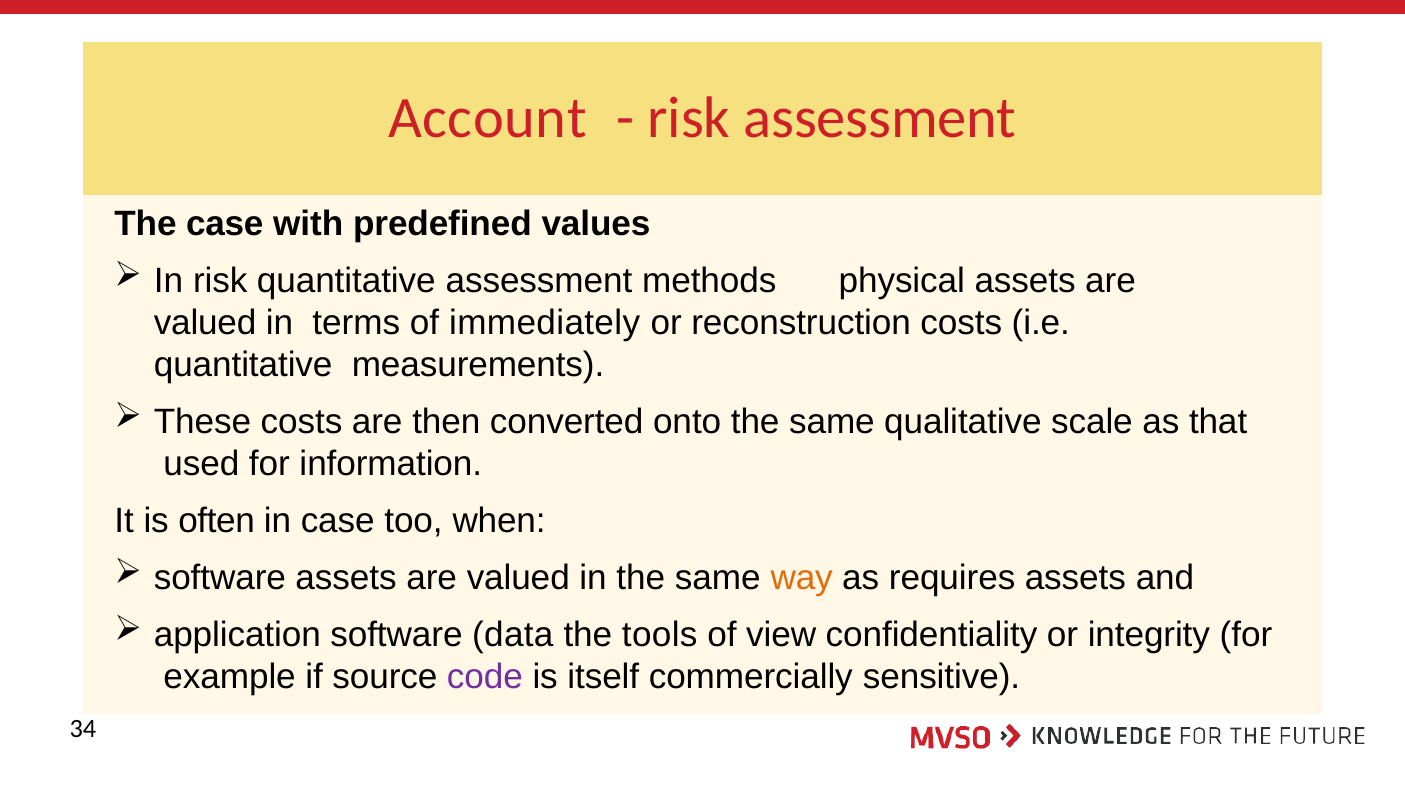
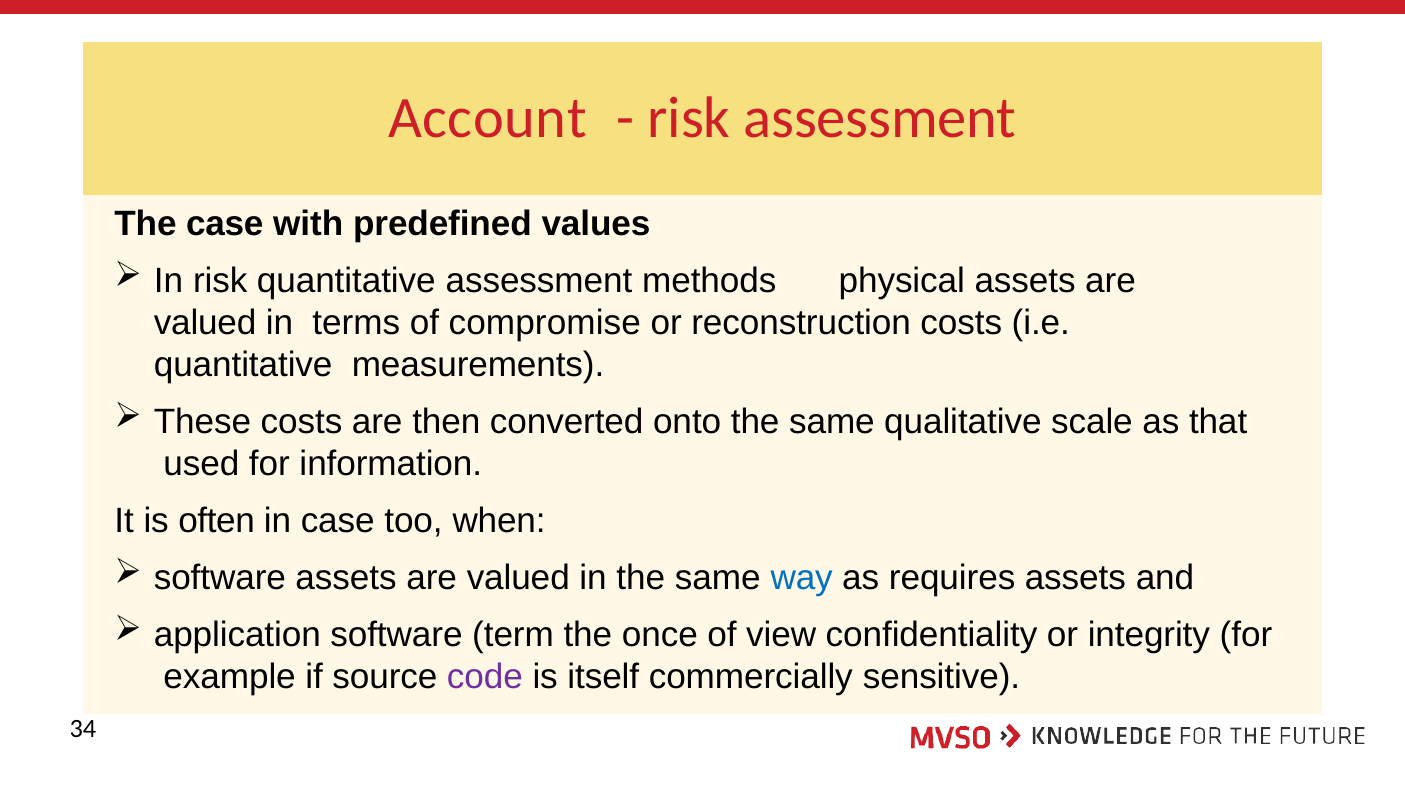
immediately: immediately -> compromise
way colour: orange -> blue
data: data -> term
tools: tools -> once
